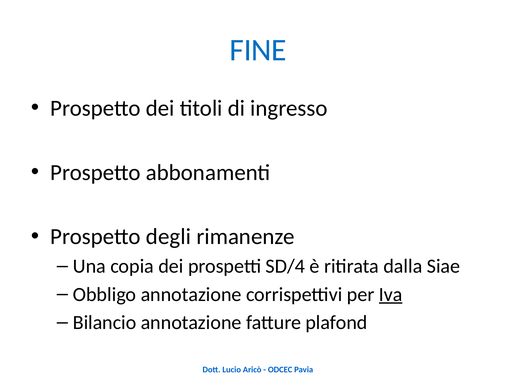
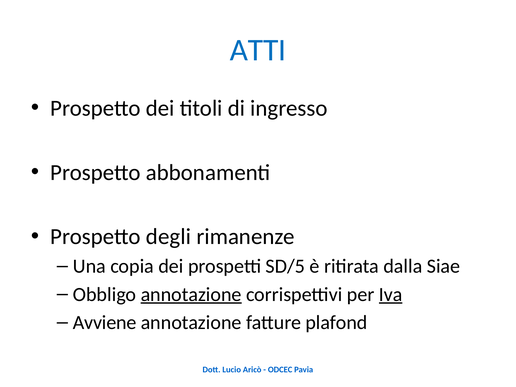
FINE: FINE -> ATTI
SD/4: SD/4 -> SD/5
annotazione at (191, 294) underline: none -> present
Bilancio: Bilancio -> Avviene
